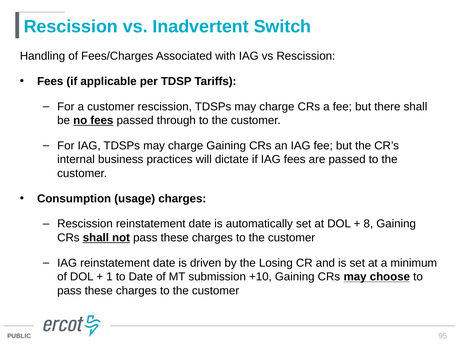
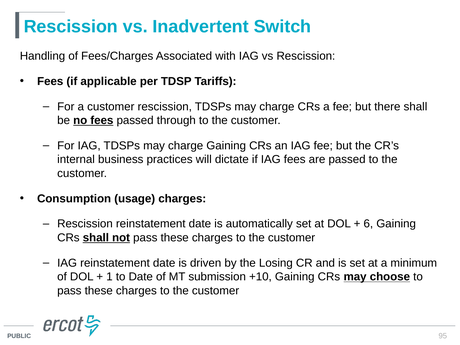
8: 8 -> 6
